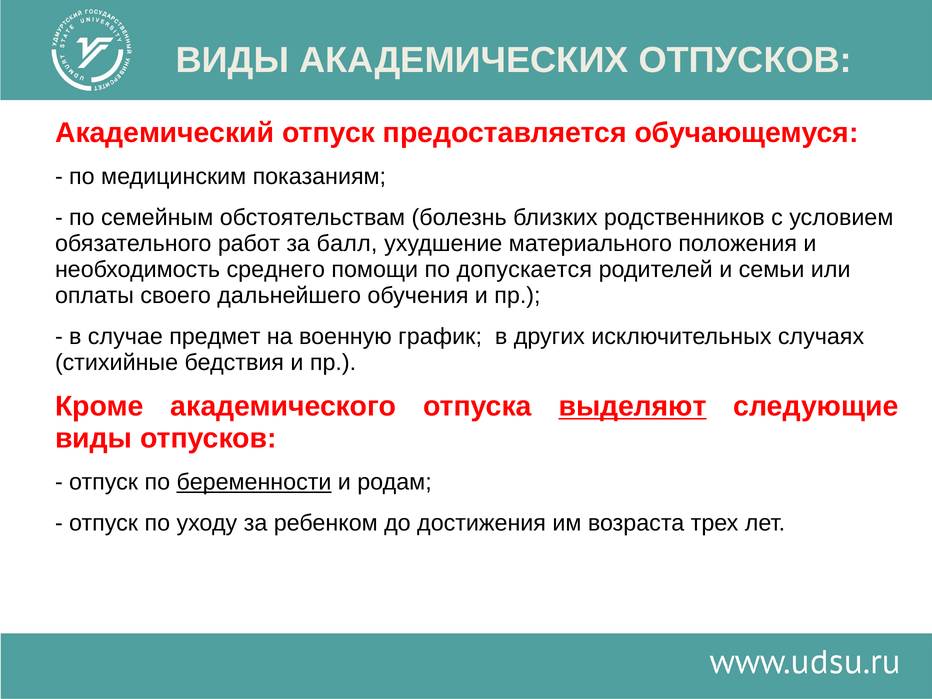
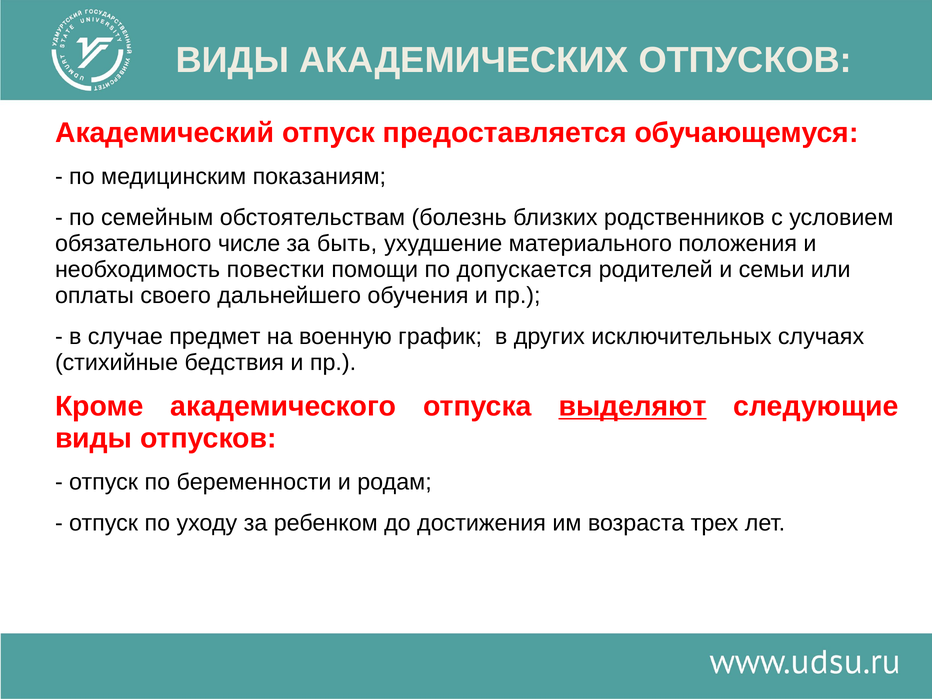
работ: работ -> числе
балл: балл -> быть
среднего: среднего -> повестки
беременности underline: present -> none
